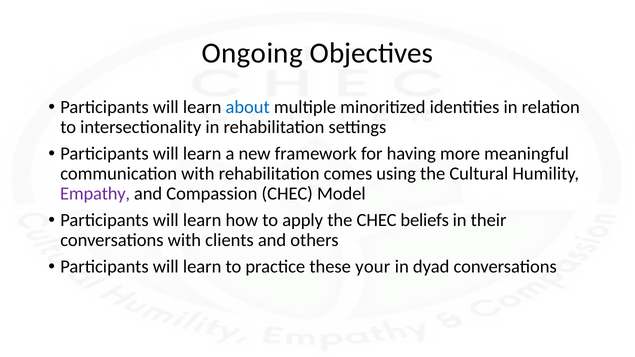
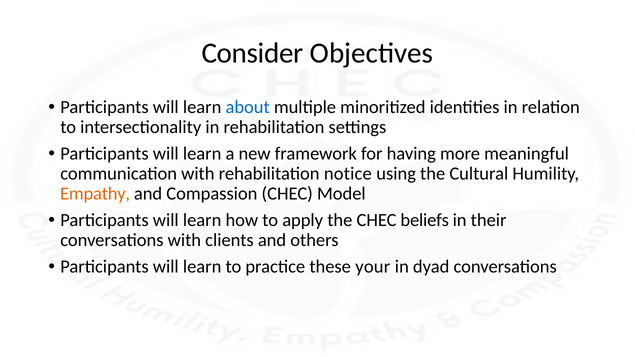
Ongoing: Ongoing -> Consider
comes: comes -> notice
Empathy colour: purple -> orange
